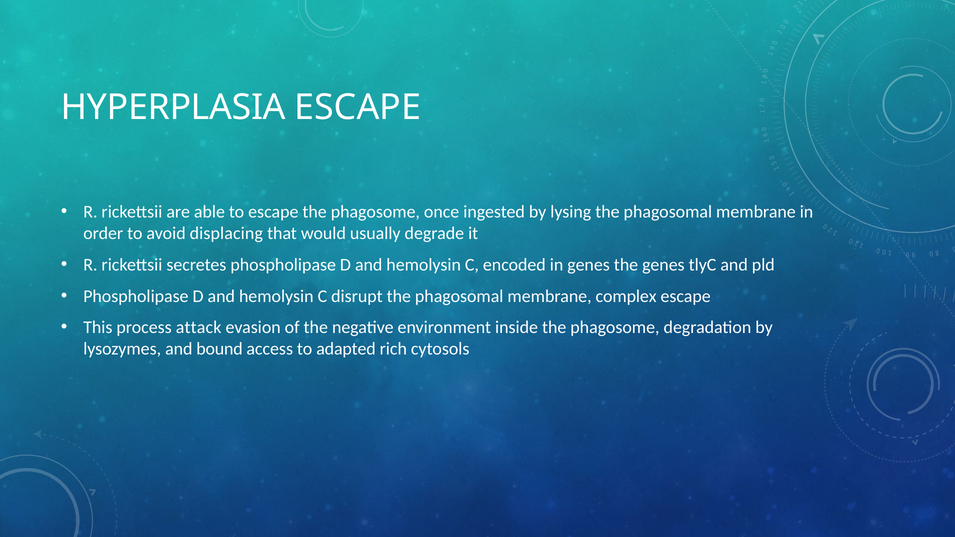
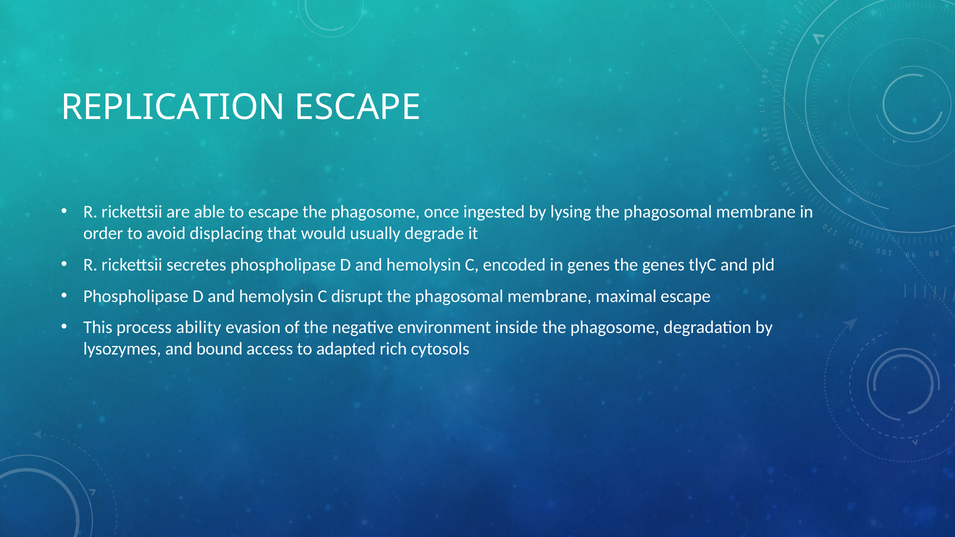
HYPERPLASIA: HYPERPLASIA -> REPLICATION
complex: complex -> maximal
attack: attack -> ability
